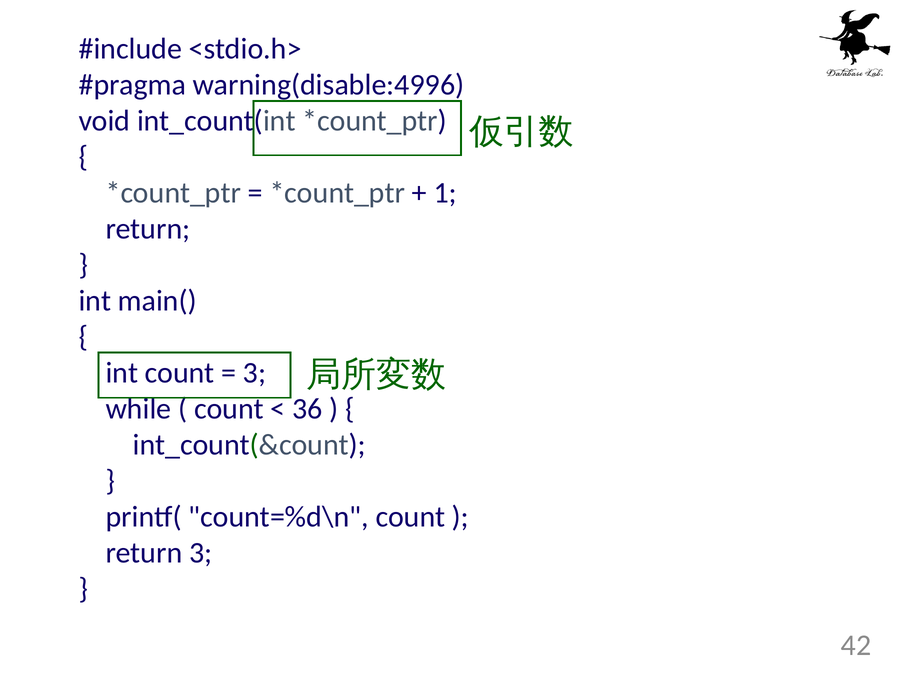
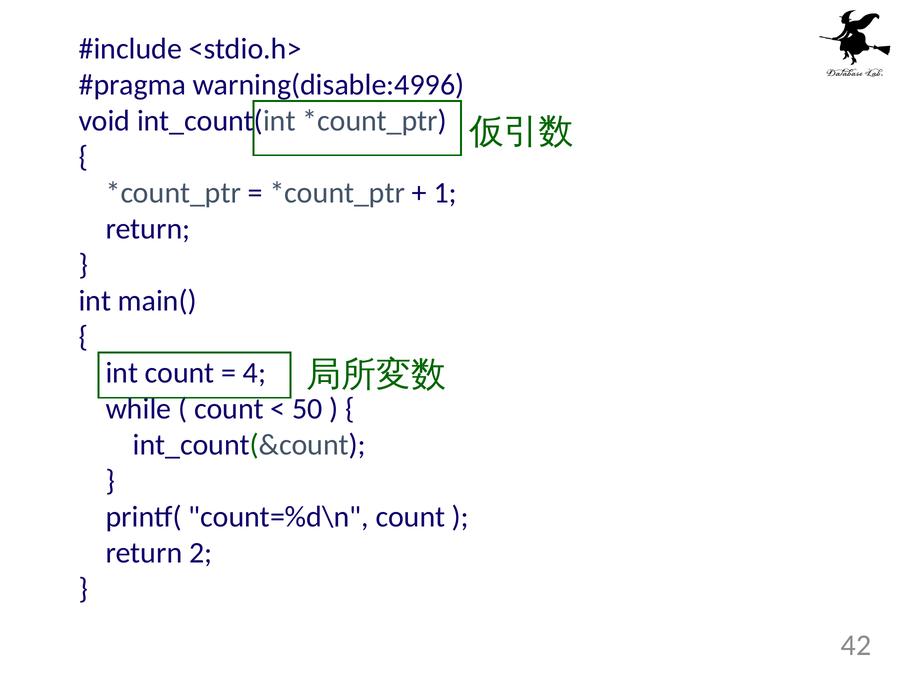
3 at (255, 373): 3 -> 4
36: 36 -> 50
return 3: 3 -> 2
